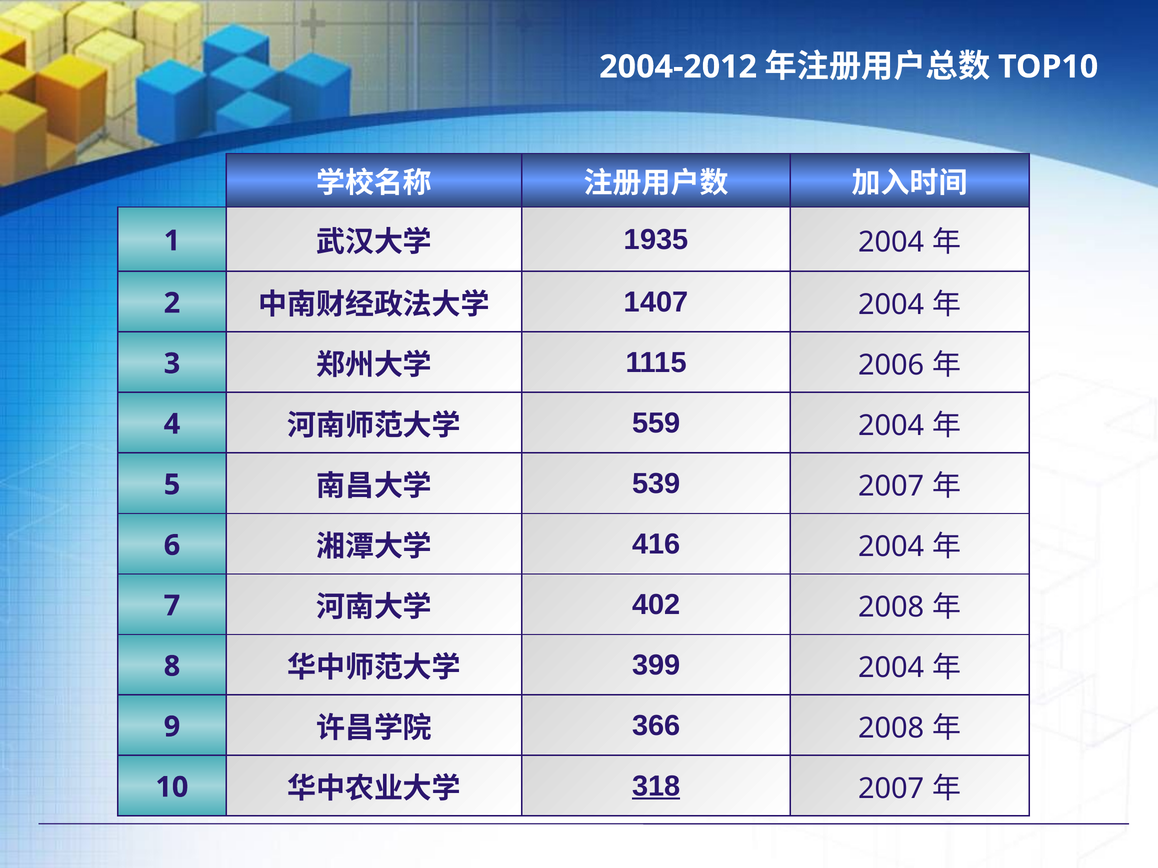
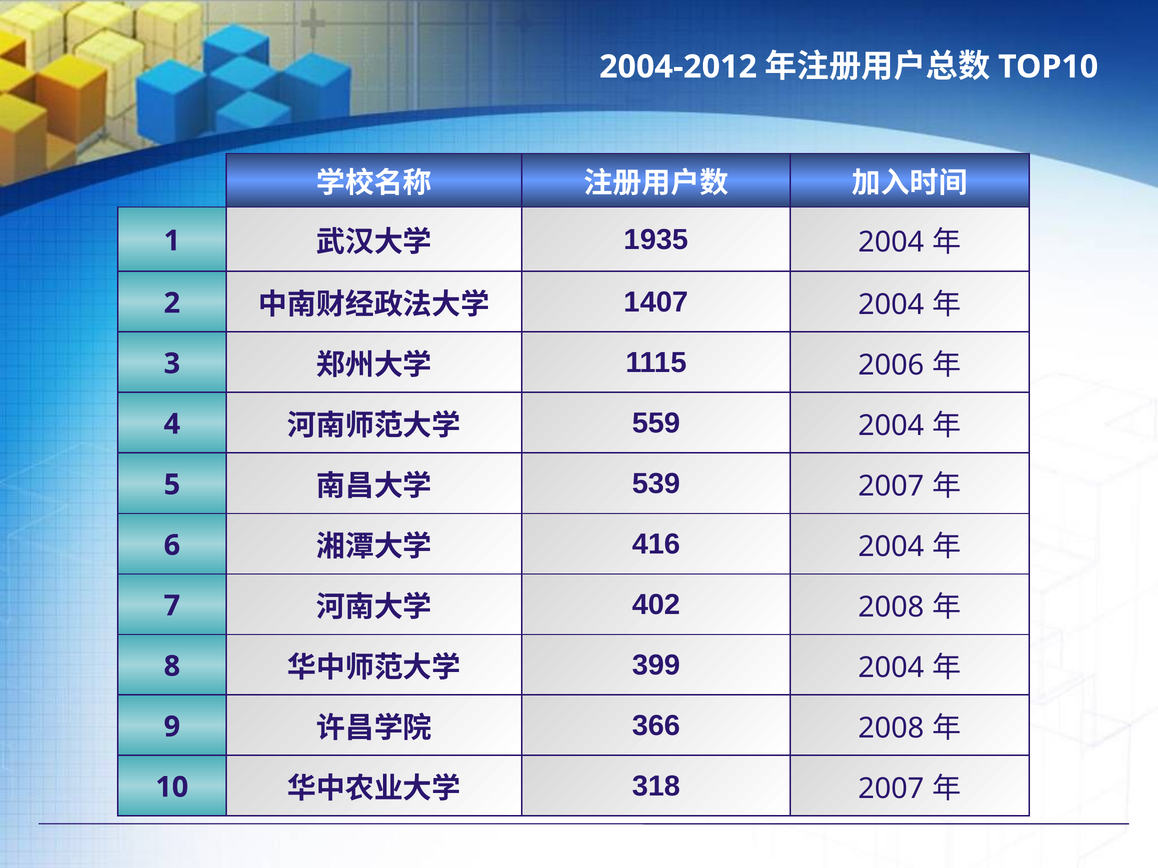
318 underline: present -> none
